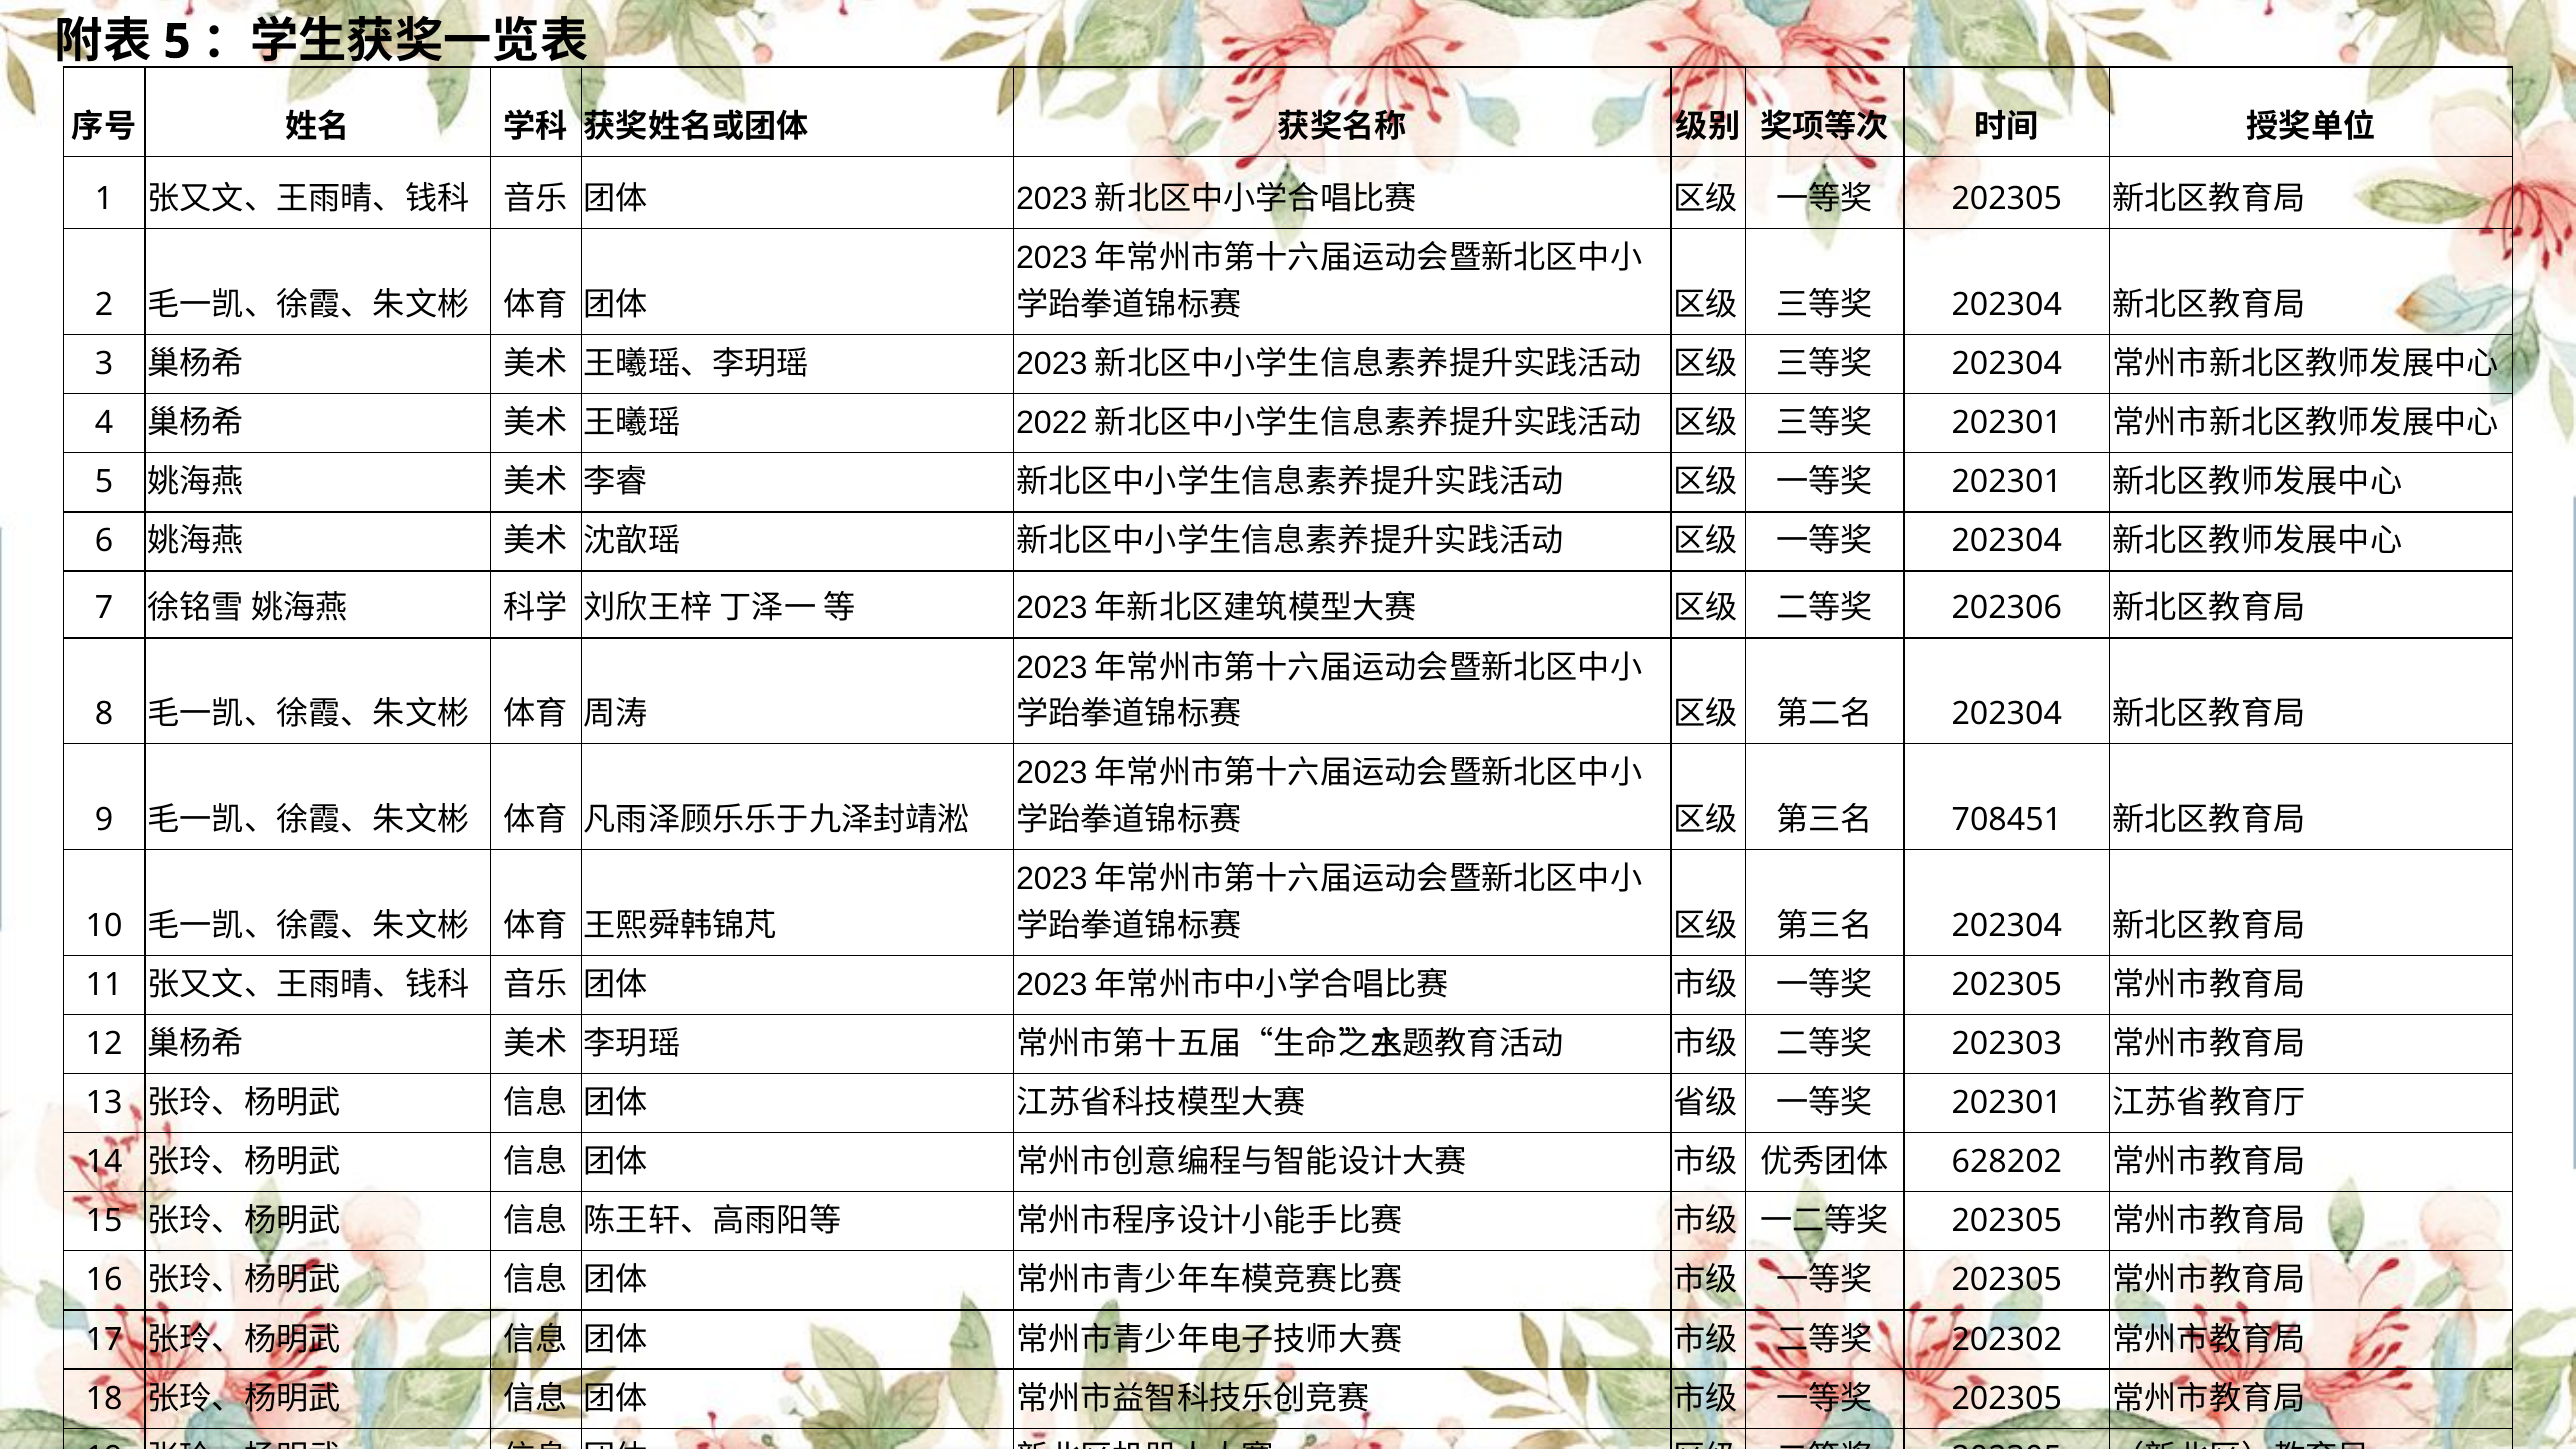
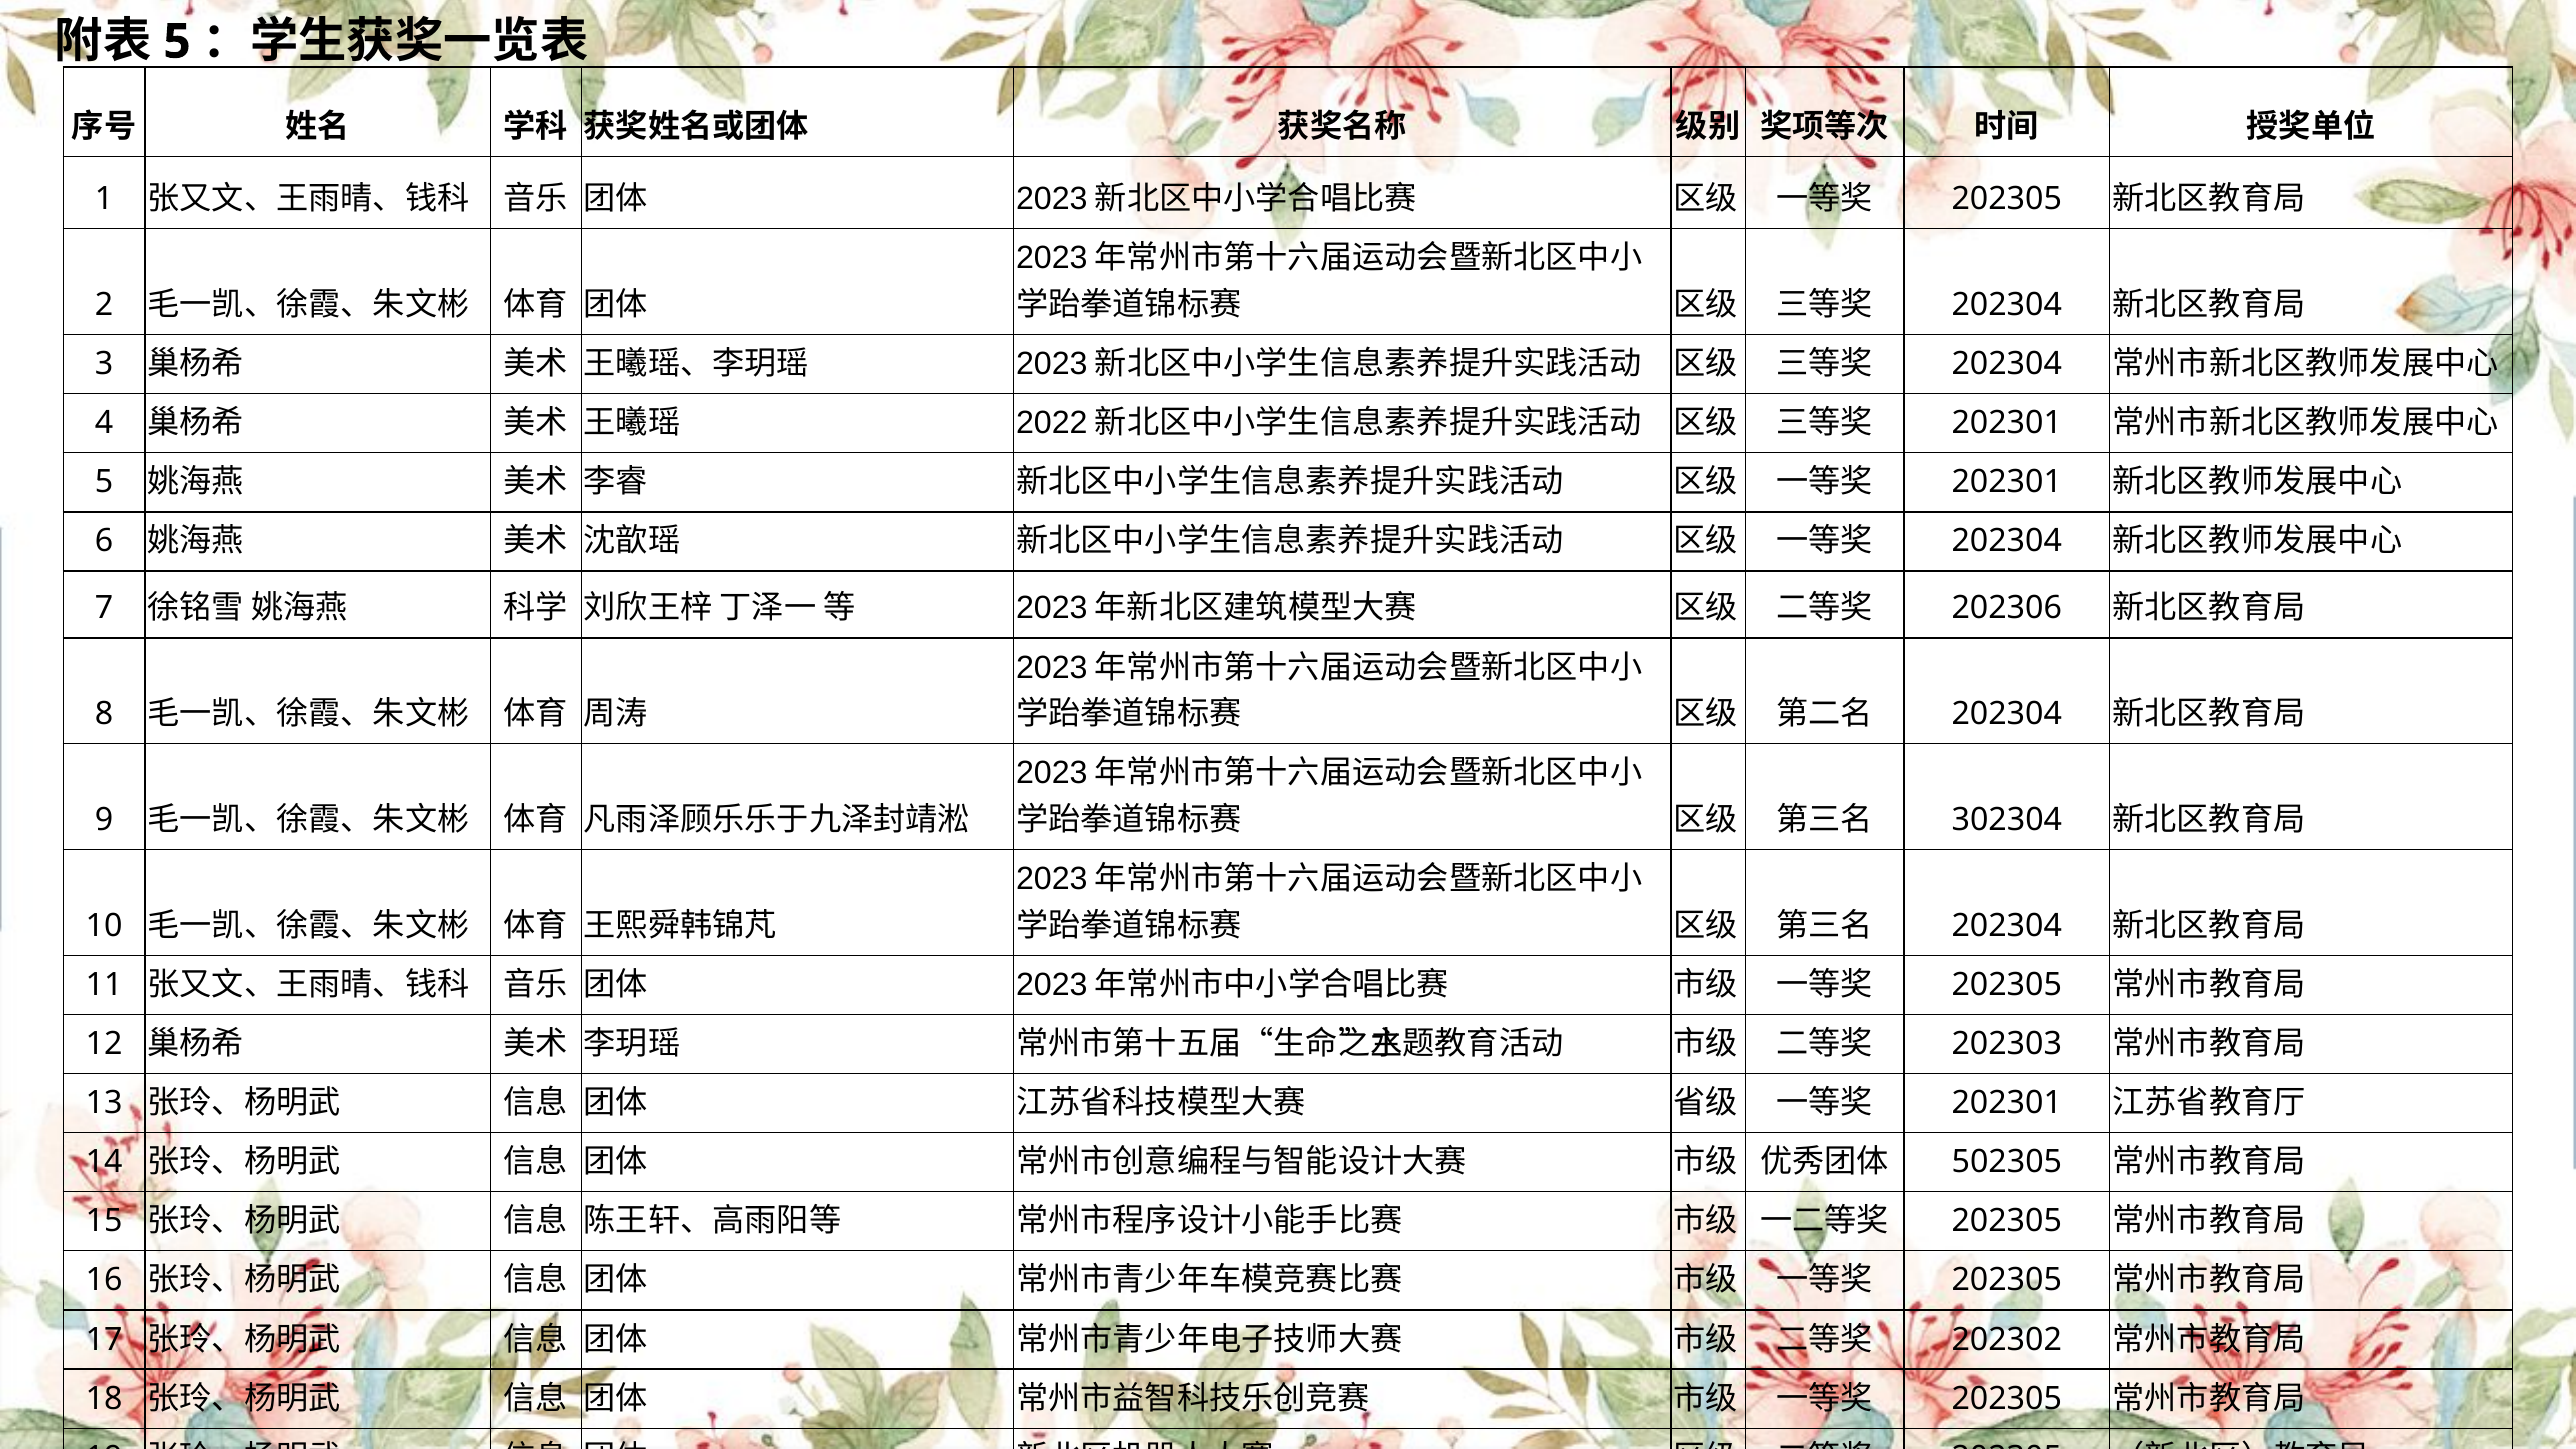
708451: 708451 -> 302304
628202: 628202 -> 502305
